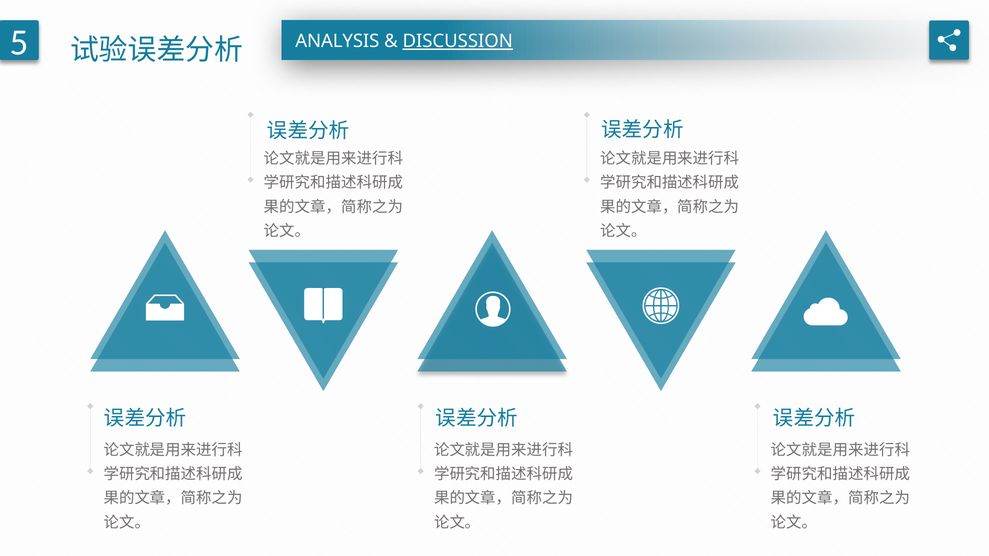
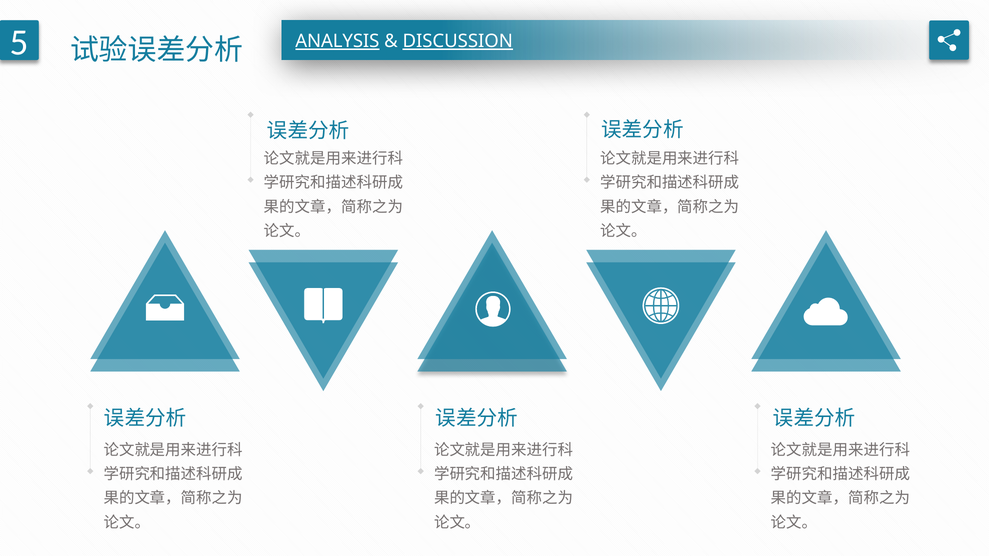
ANALYSIS underline: none -> present
